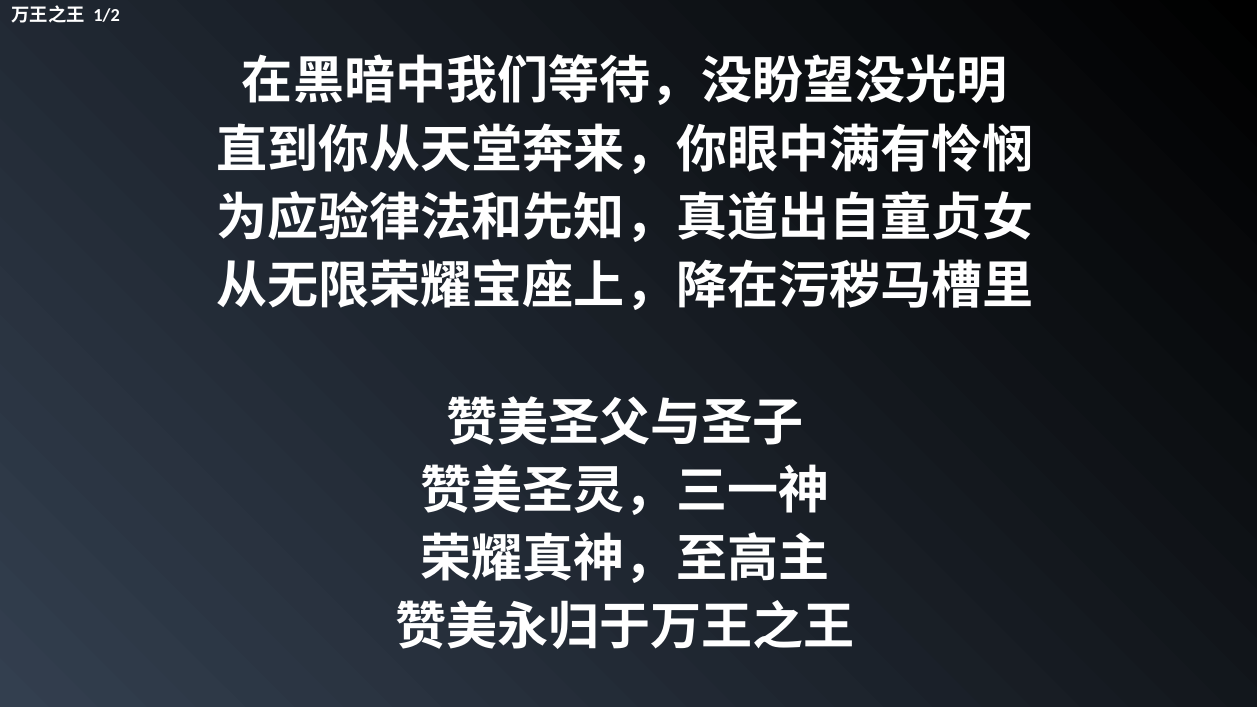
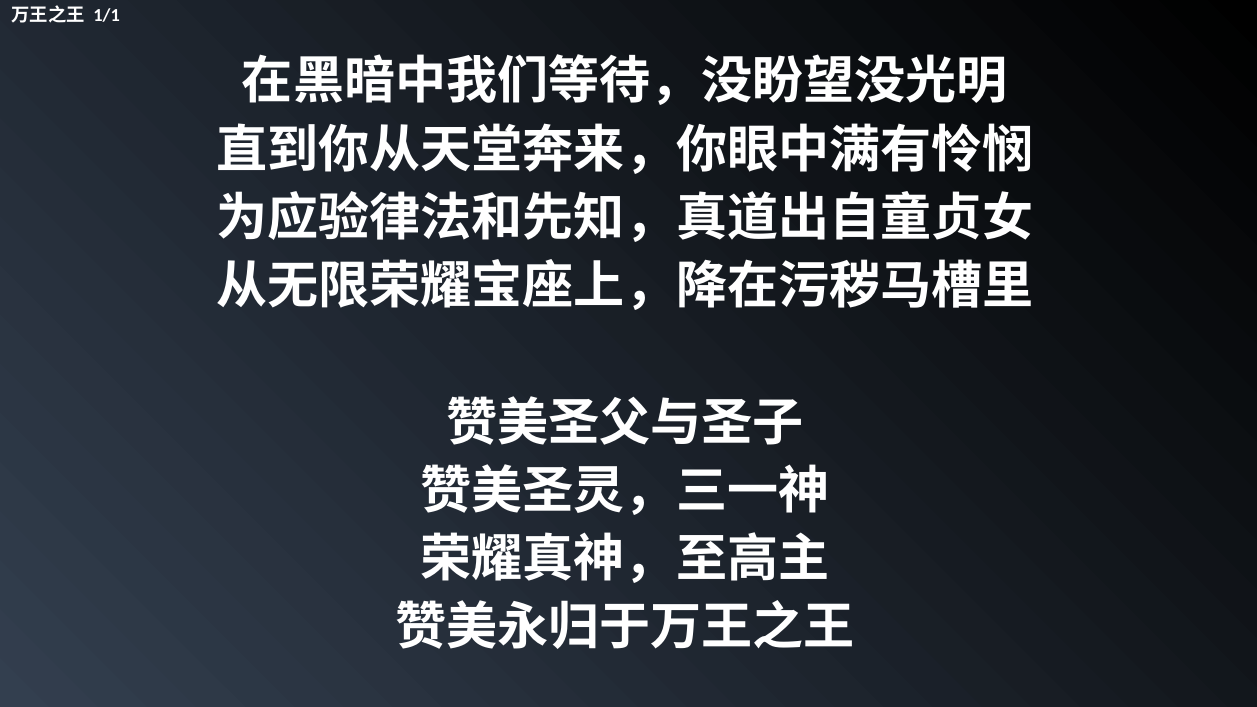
1/2: 1/2 -> 1/1
